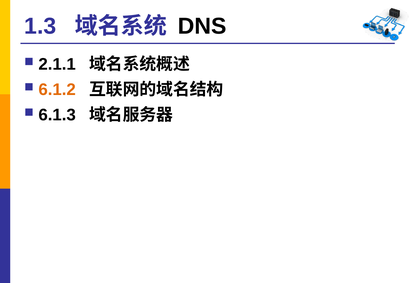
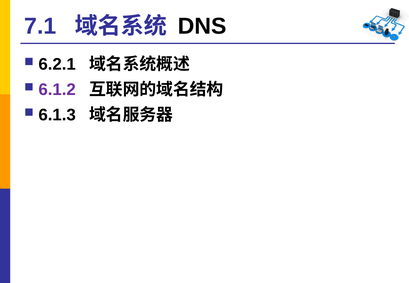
1.3: 1.3 -> 7.1
2.1.1: 2.1.1 -> 6.2.1
6.1.2 colour: orange -> purple
